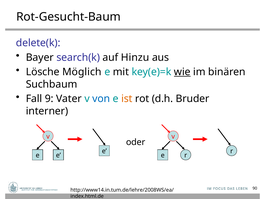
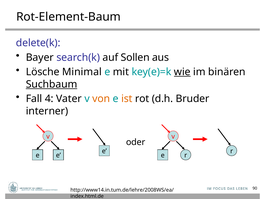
Rot-Gesucht-Baum: Rot-Gesucht-Baum -> Rot-Element-Baum
Hinzu: Hinzu -> Sollen
Möglich: Möglich -> Minimal
Suchbaum underline: none -> present
9: 9 -> 4
von colour: blue -> orange
